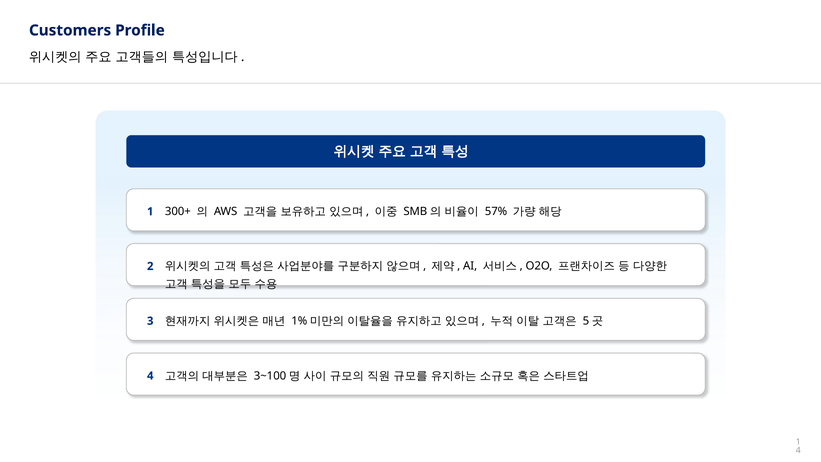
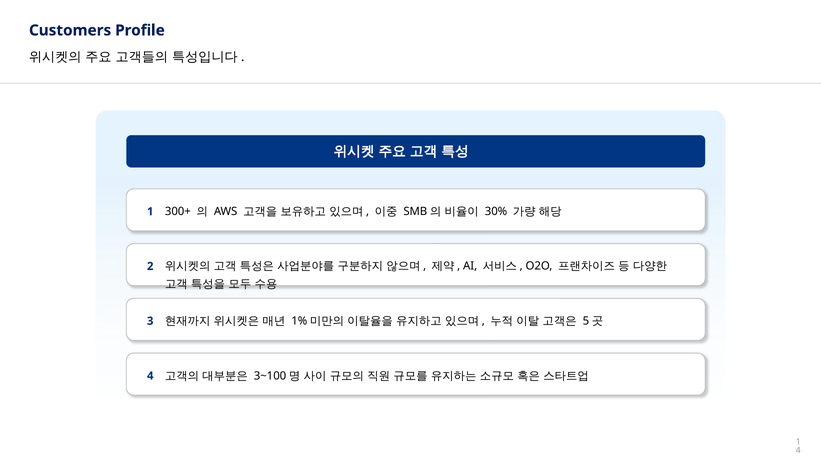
57%: 57% -> 30%
